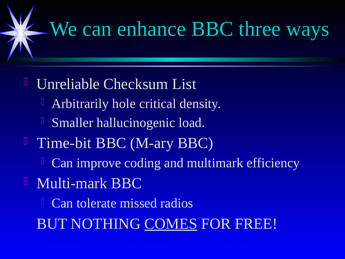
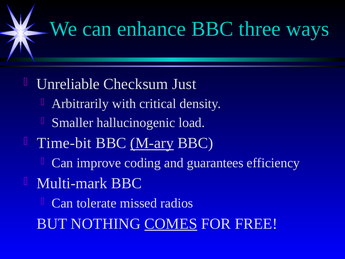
List: List -> Just
hole: hole -> with
M-ary underline: none -> present
multimark: multimark -> guarantees
